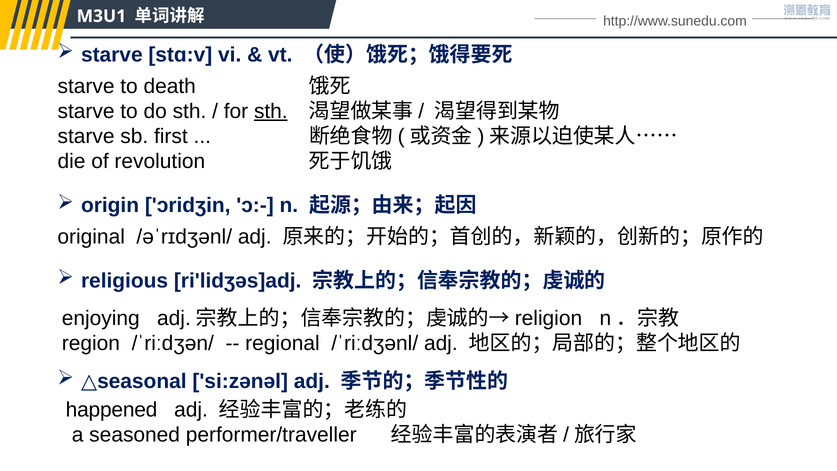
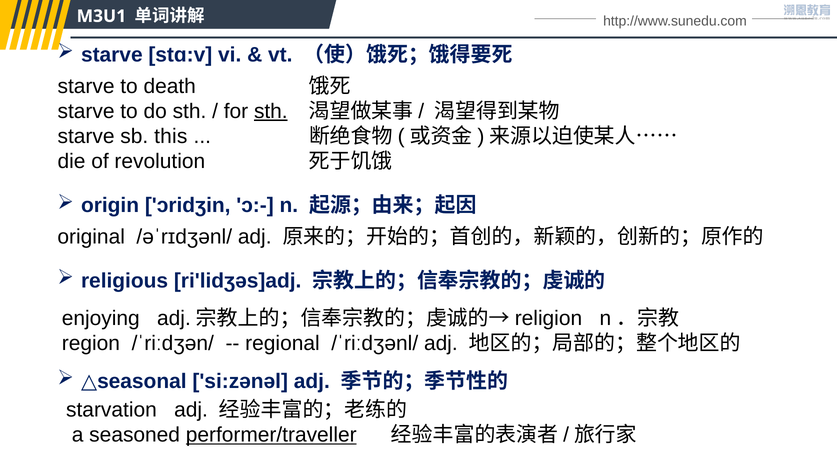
first: first -> this
happened: happened -> starvation
performer/traveller underline: none -> present
